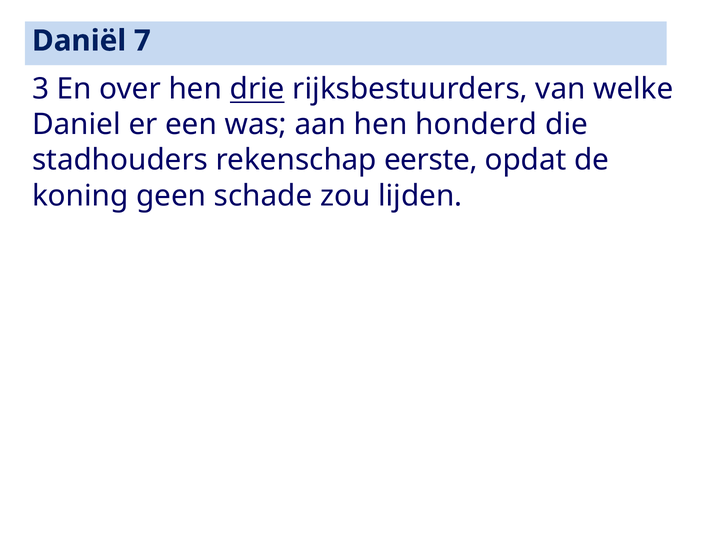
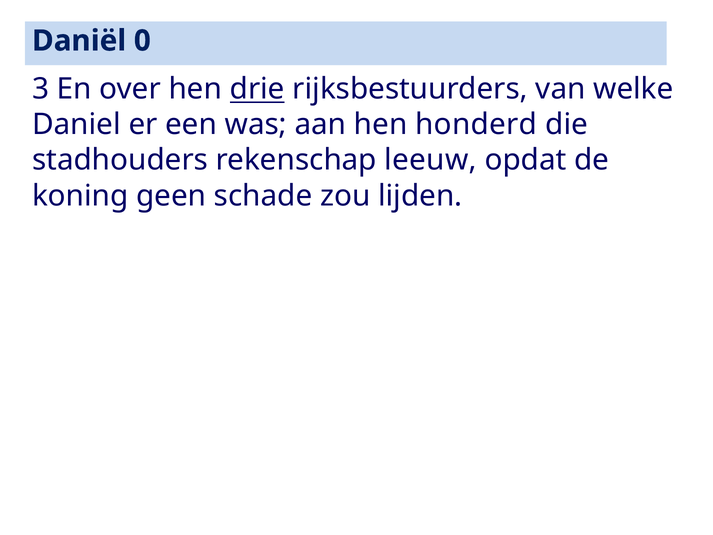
7: 7 -> 0
eerste: eerste -> leeuw
